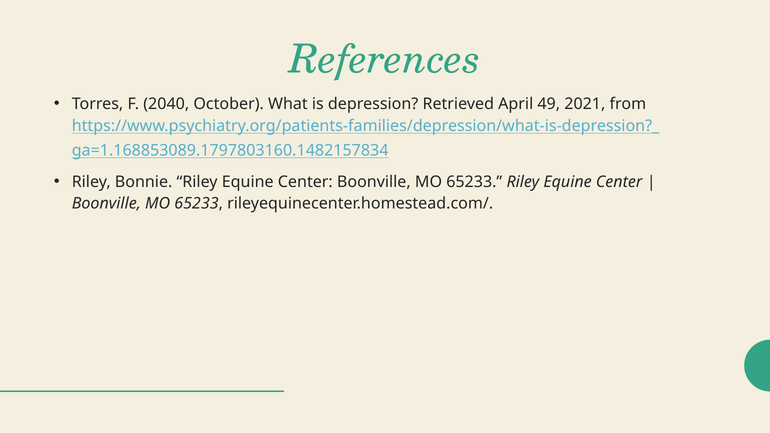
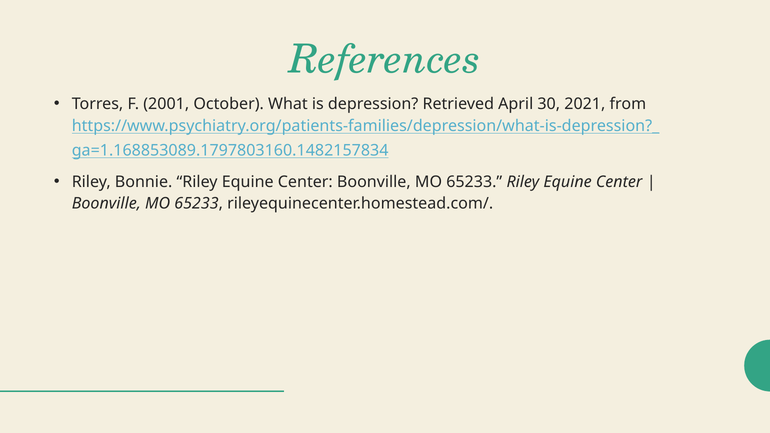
2040: 2040 -> 2001
49: 49 -> 30
